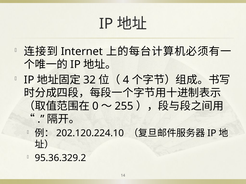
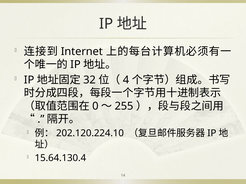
95.36.329.2: 95.36.329.2 -> 15.64.130.4
